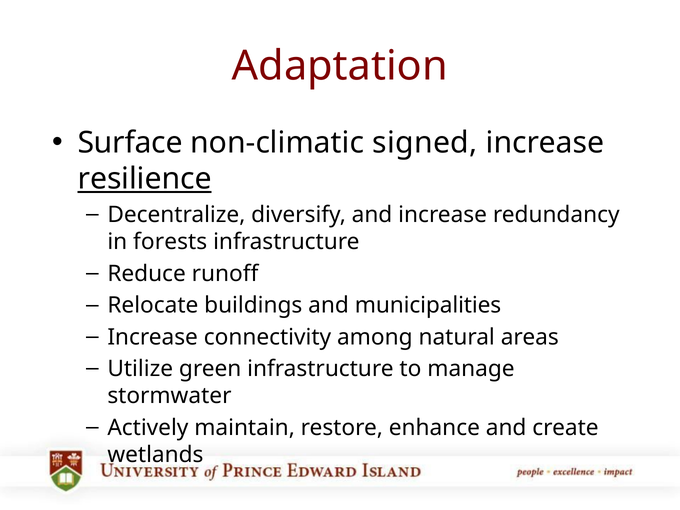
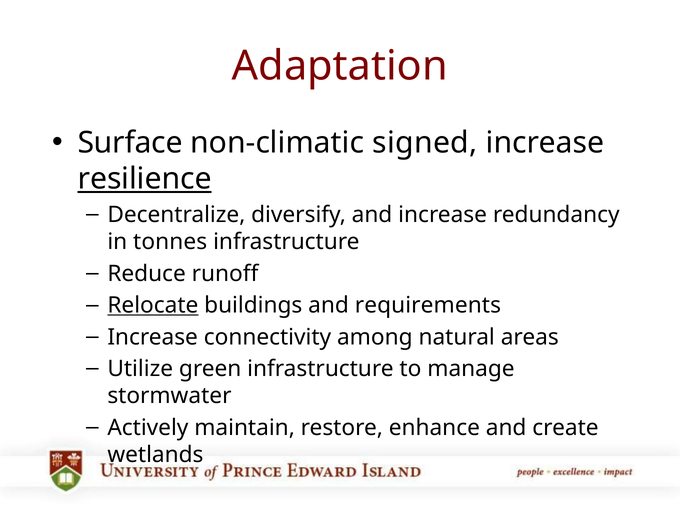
forests: forests -> tonnes
Relocate underline: none -> present
municipalities: municipalities -> requirements
